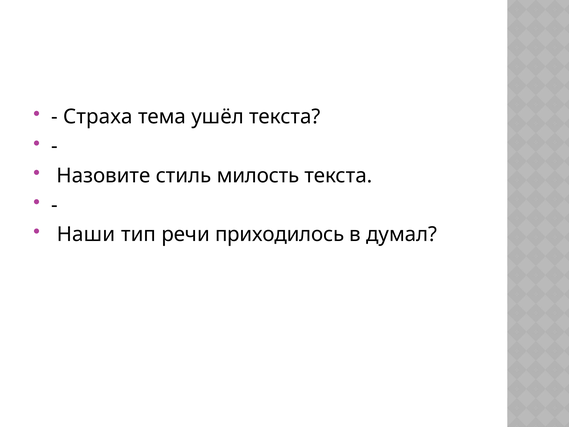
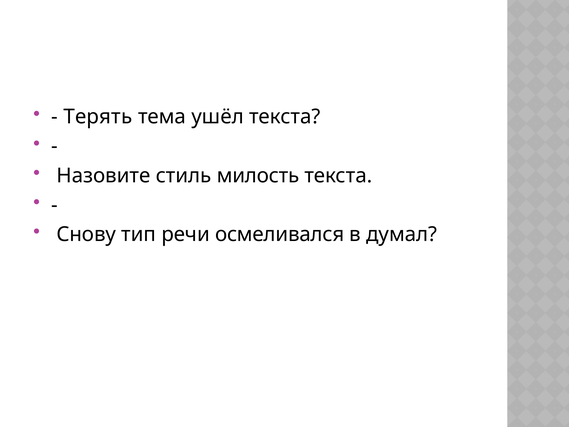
Страха: Страха -> Терять
Наши: Наши -> Снову
приходилось: приходилось -> осмеливался
